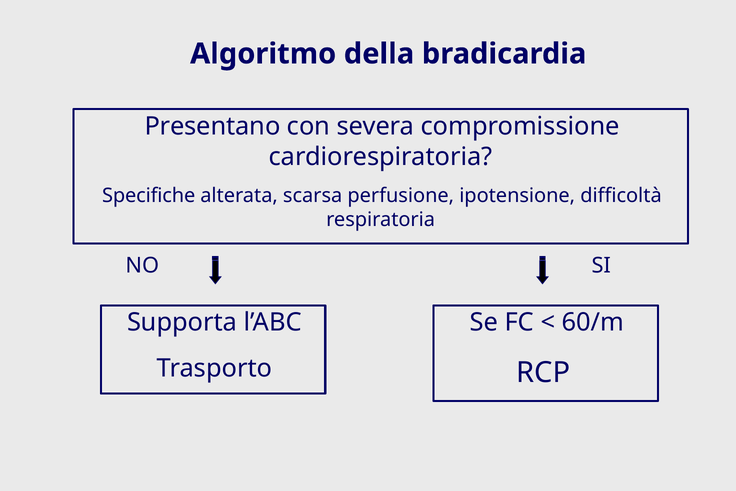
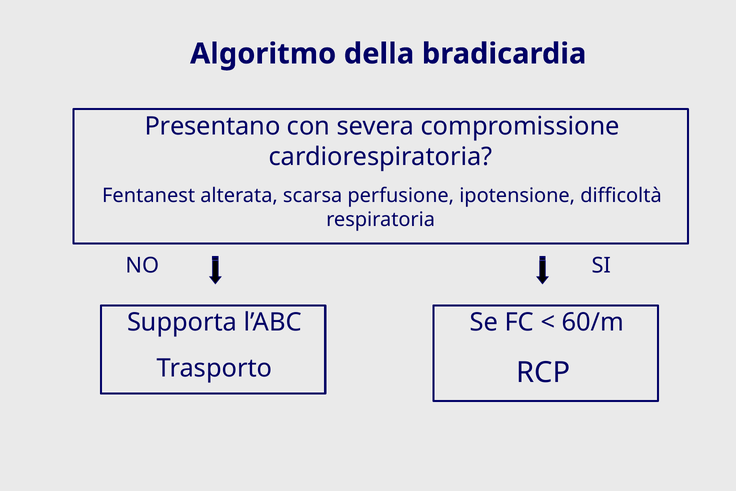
Specifiche: Specifiche -> Fentanest
